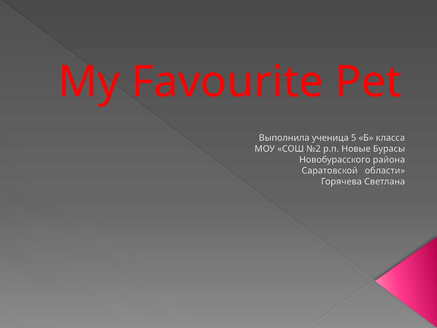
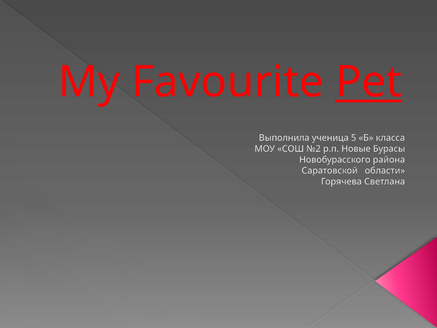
Pet underline: none -> present
